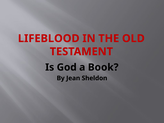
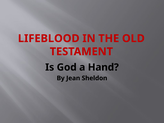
Book: Book -> Hand
